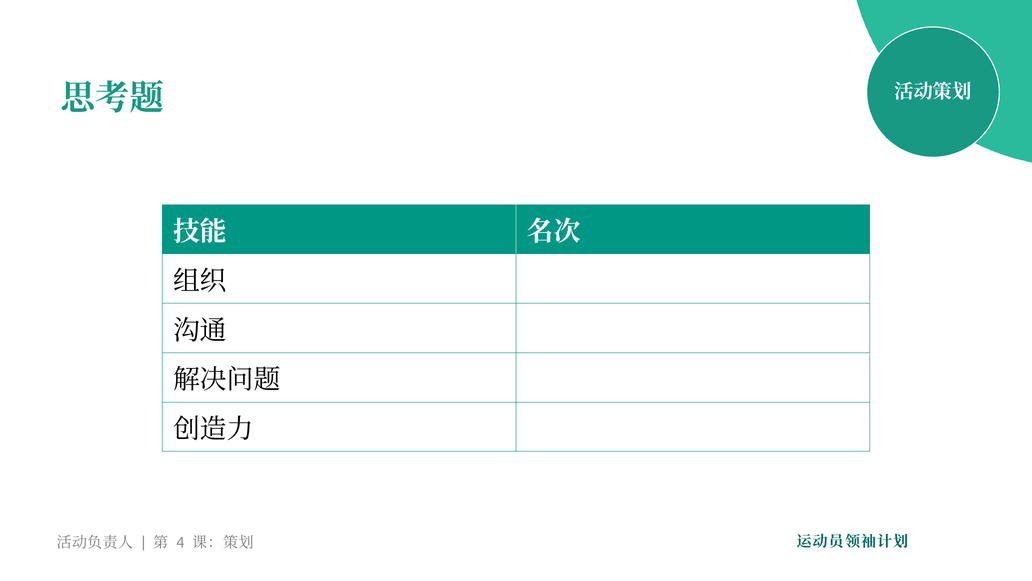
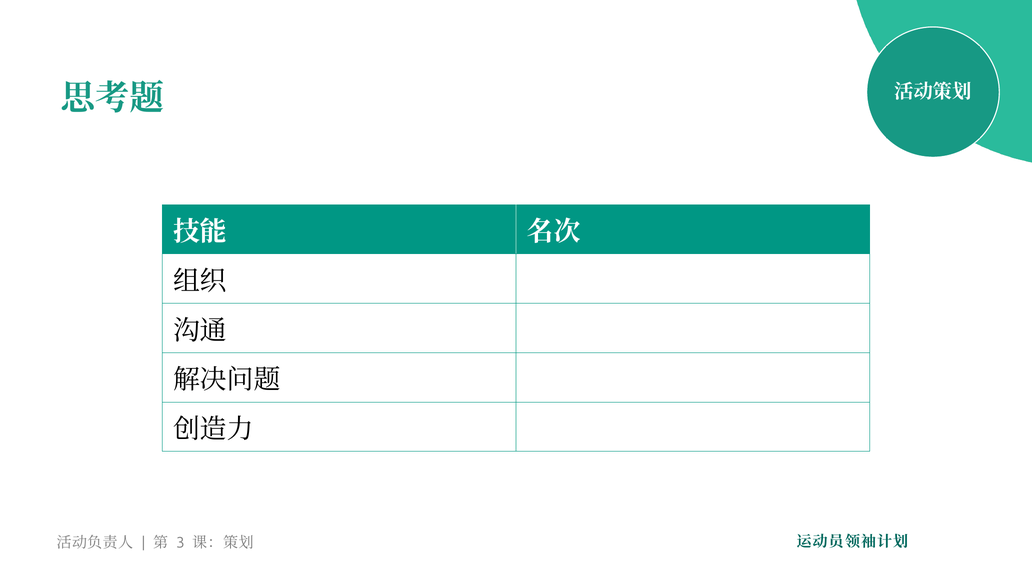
4: 4 -> 3
